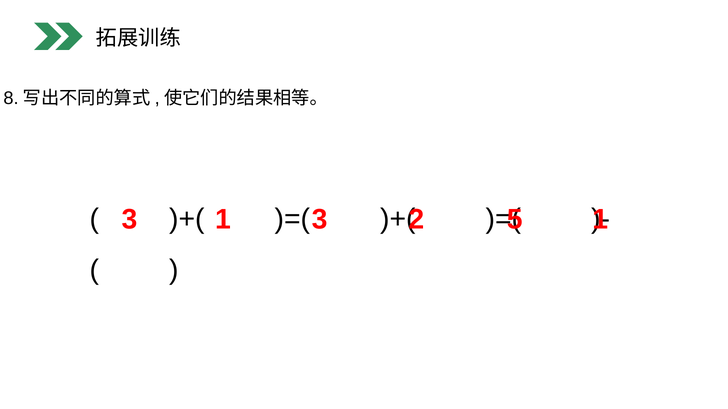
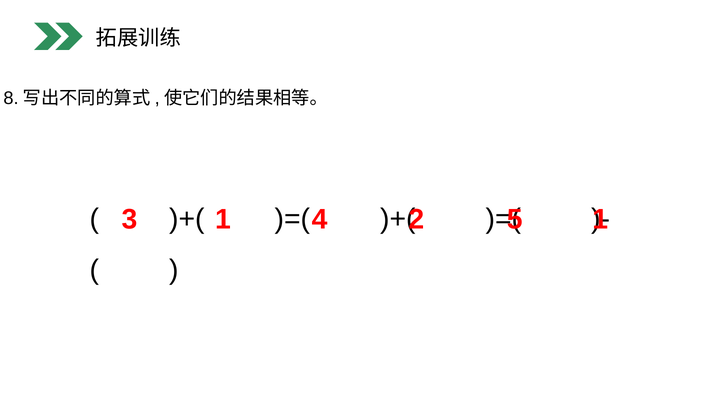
1 3: 3 -> 4
